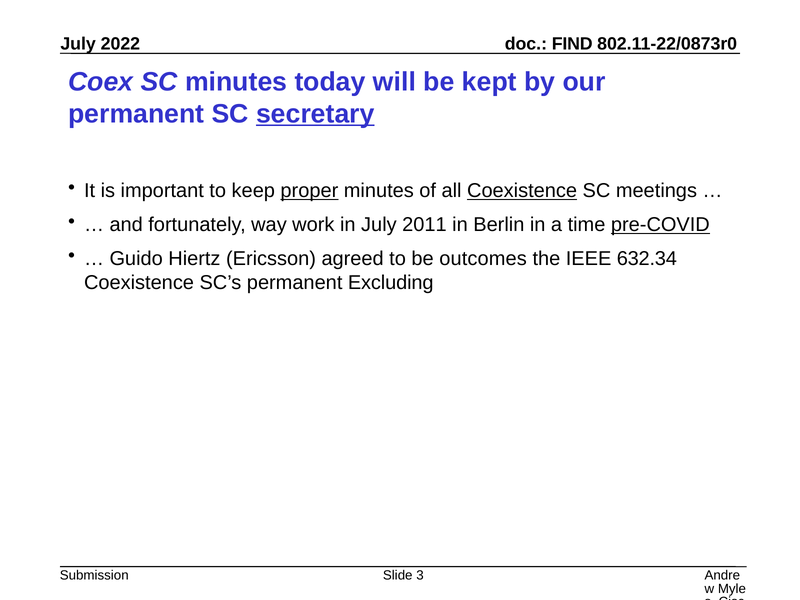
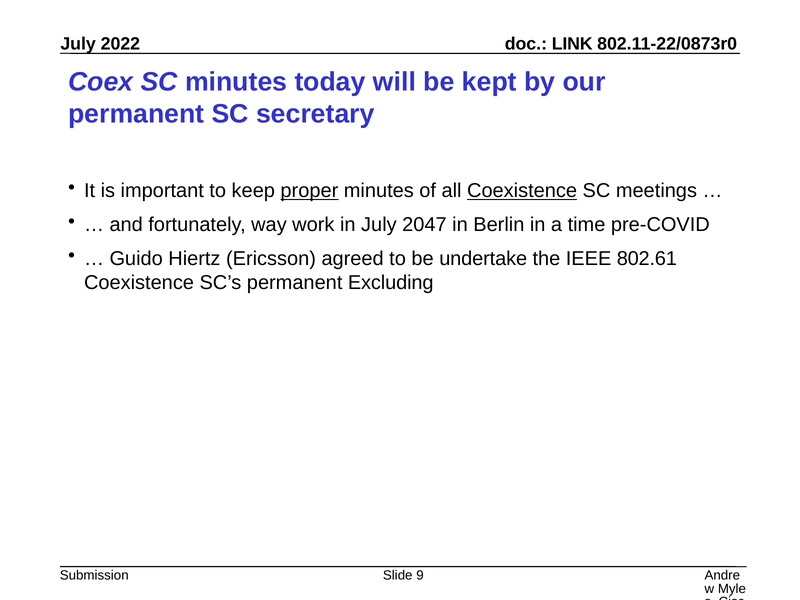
FIND: FIND -> LINK
secretary underline: present -> none
2011: 2011 -> 2047
pre-COVID underline: present -> none
outcomes: outcomes -> undertake
632.34: 632.34 -> 802.61
3: 3 -> 9
